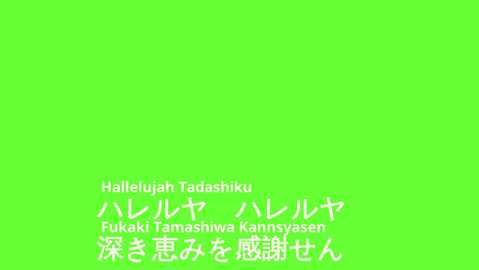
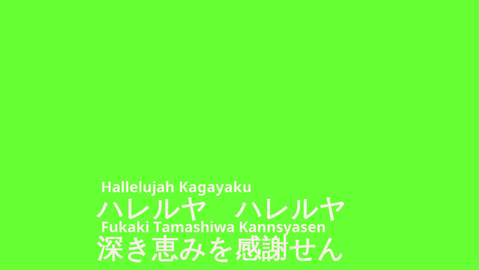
Tadashiku: Tadashiku -> Kagayaku
